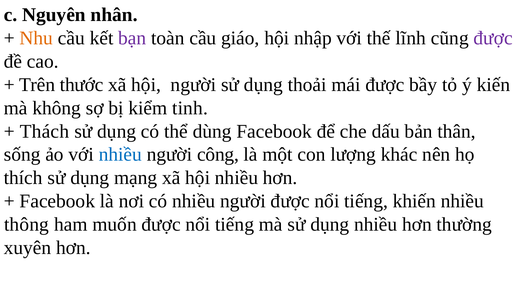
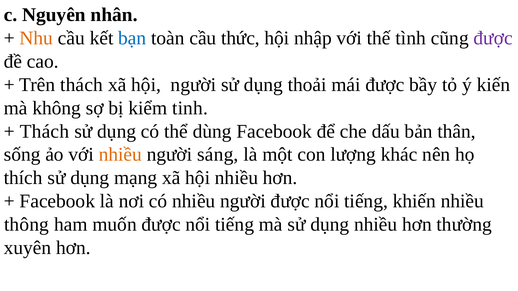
bạn colour: purple -> blue
giáo: giáo -> thức
lĩnh: lĩnh -> tình
Trên thước: thước -> thách
nhiều at (120, 155) colour: blue -> orange
công: công -> sáng
